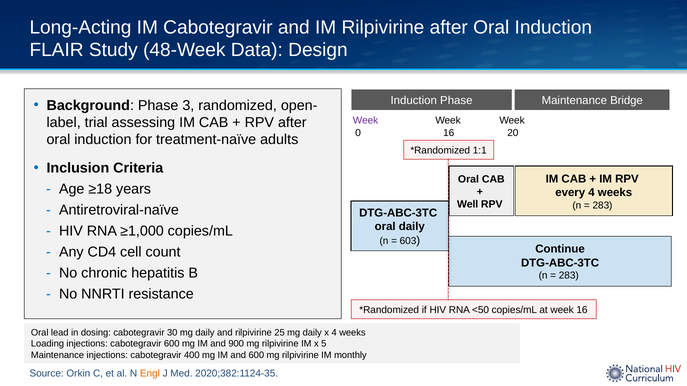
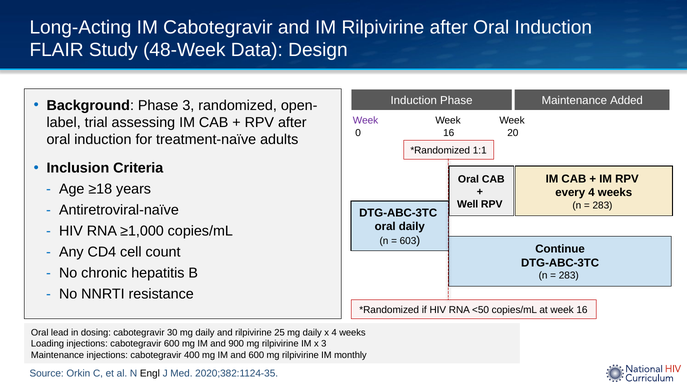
Bridge: Bridge -> Added
x 5: 5 -> 3
Engl colour: orange -> black
